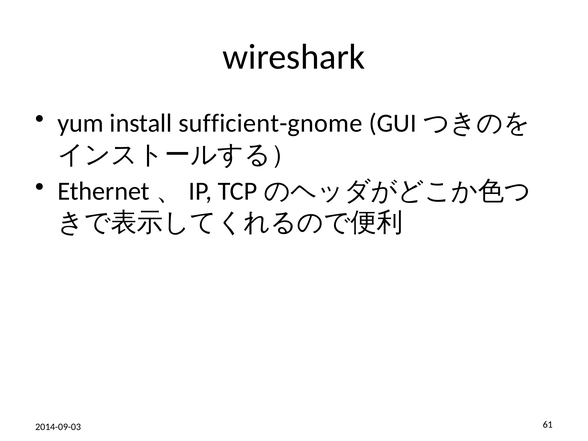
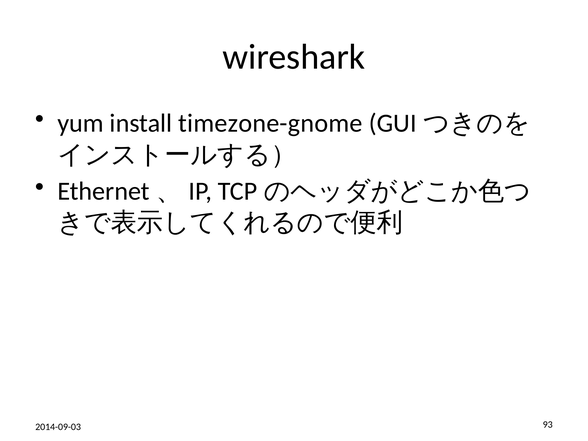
sufficient-gnome: sufficient-gnome -> timezone-gnome
61: 61 -> 93
